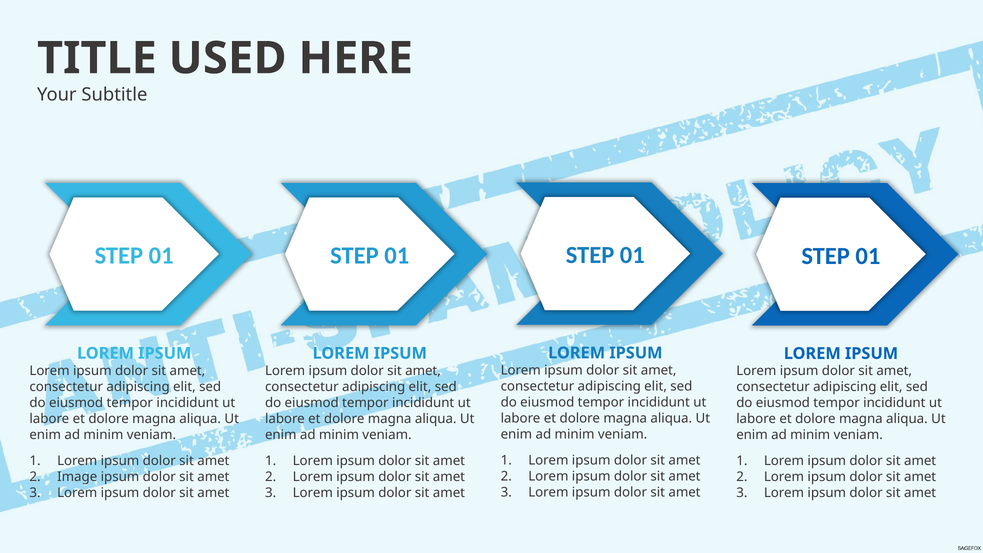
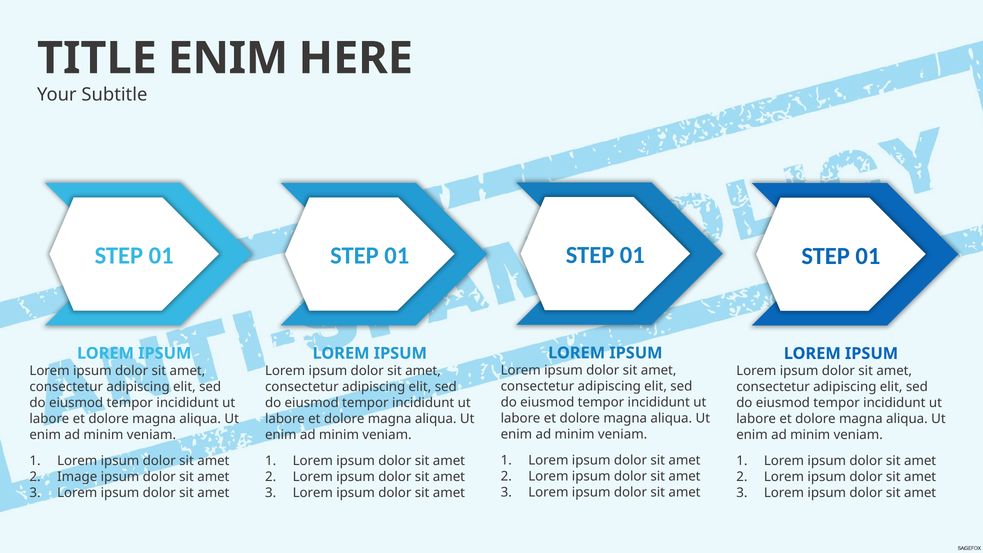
USED at (228, 58): USED -> ENIM
